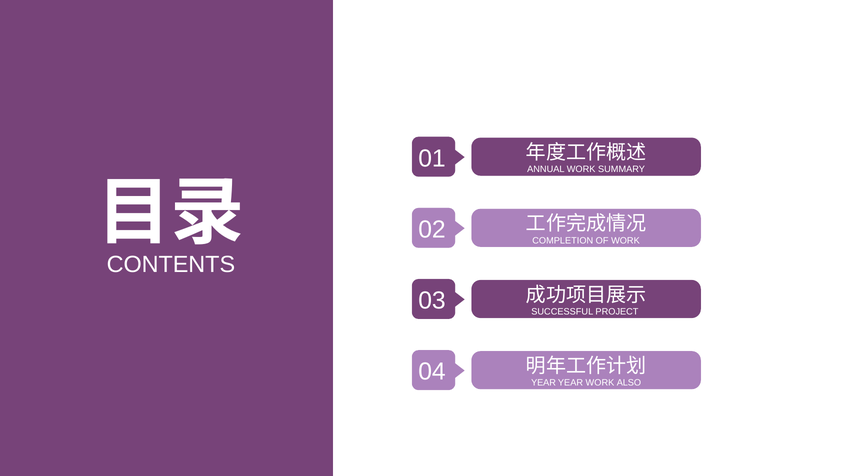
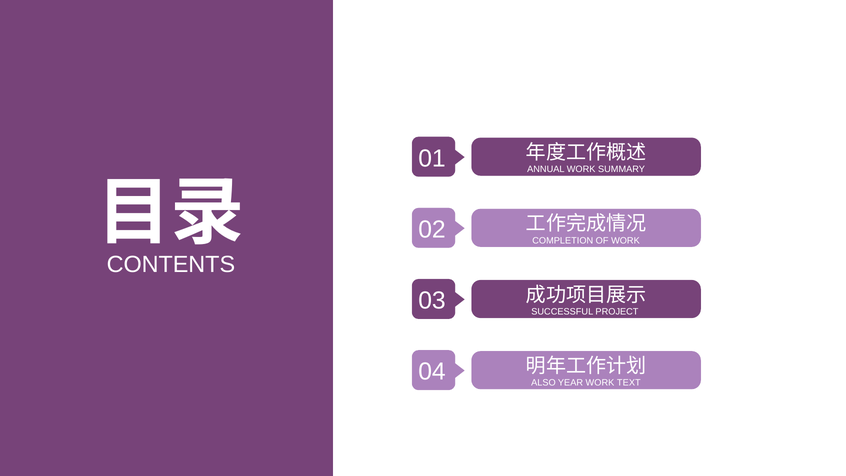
YEAR at (544, 383): YEAR -> ALSO
ALSO: ALSO -> TEXT
